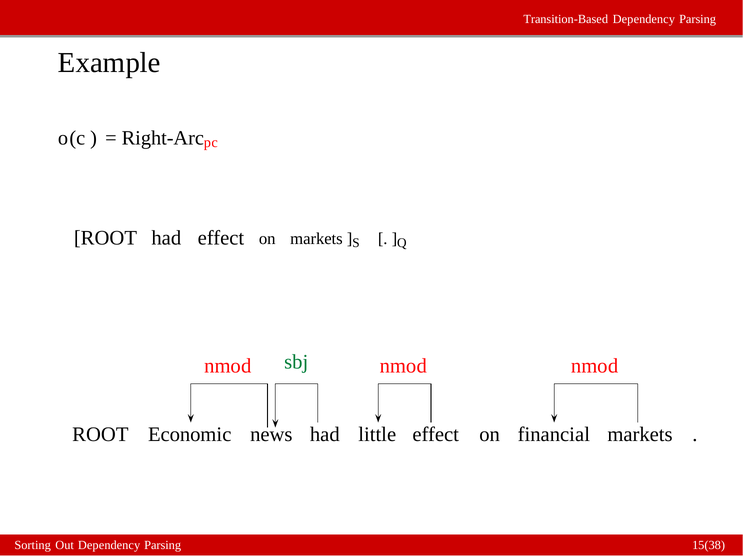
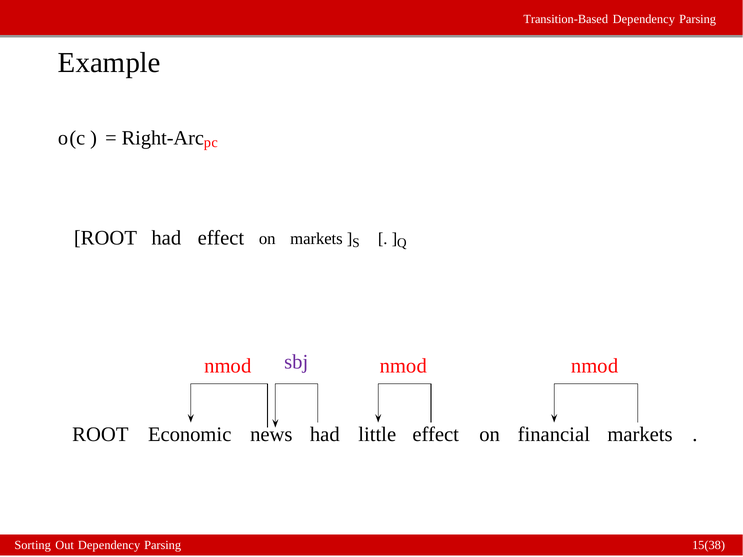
sbj colour: green -> purple
